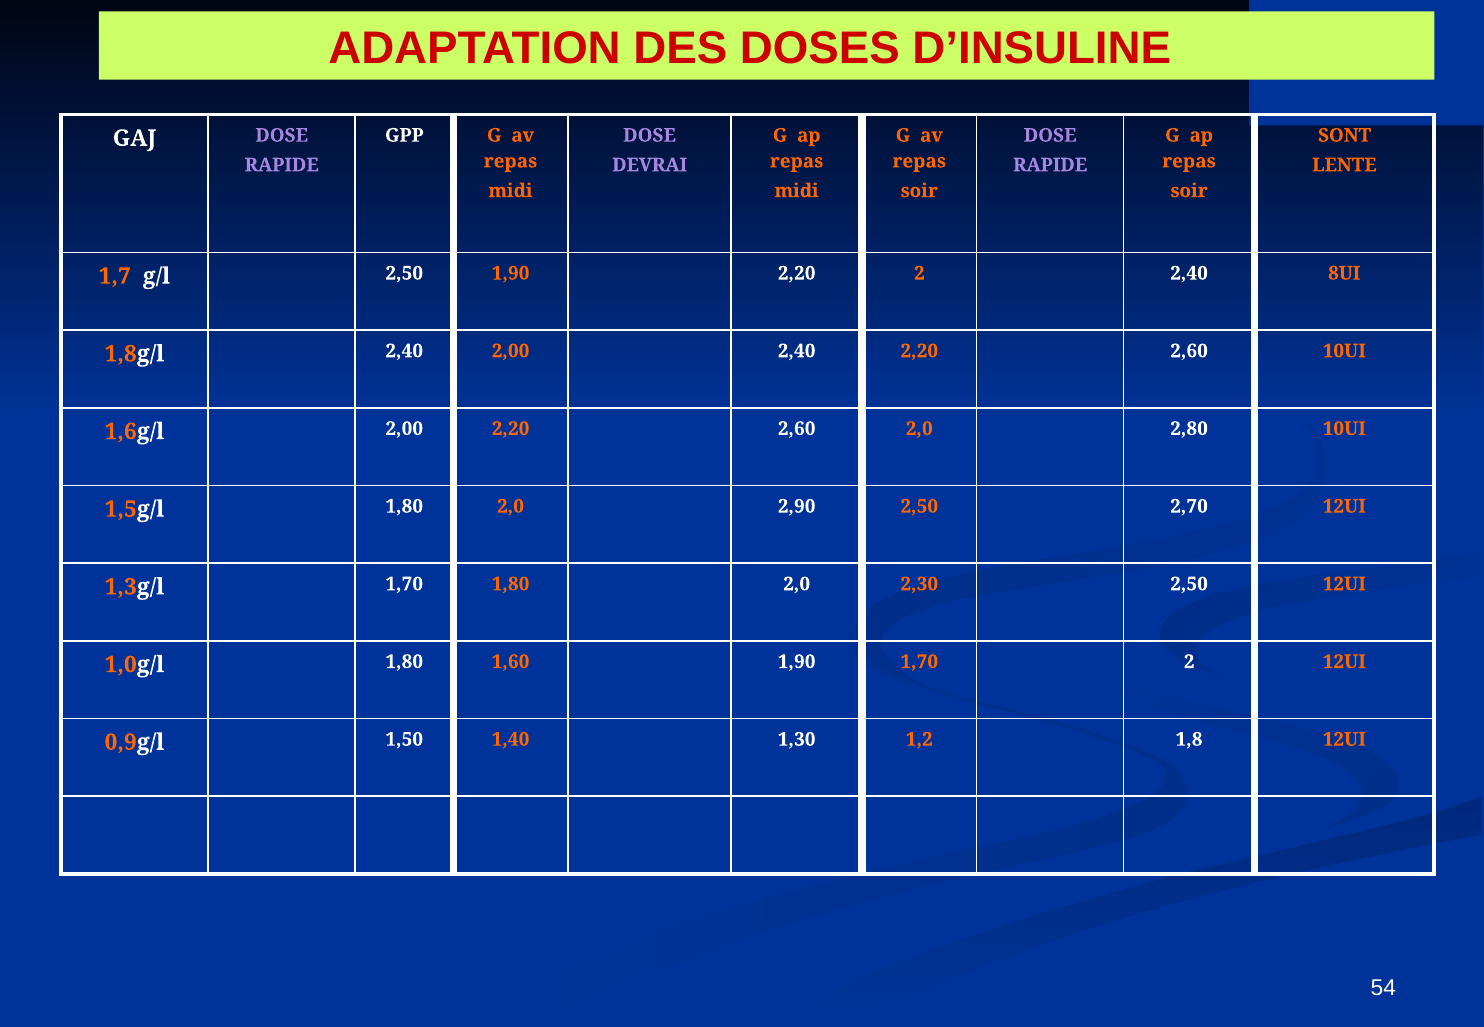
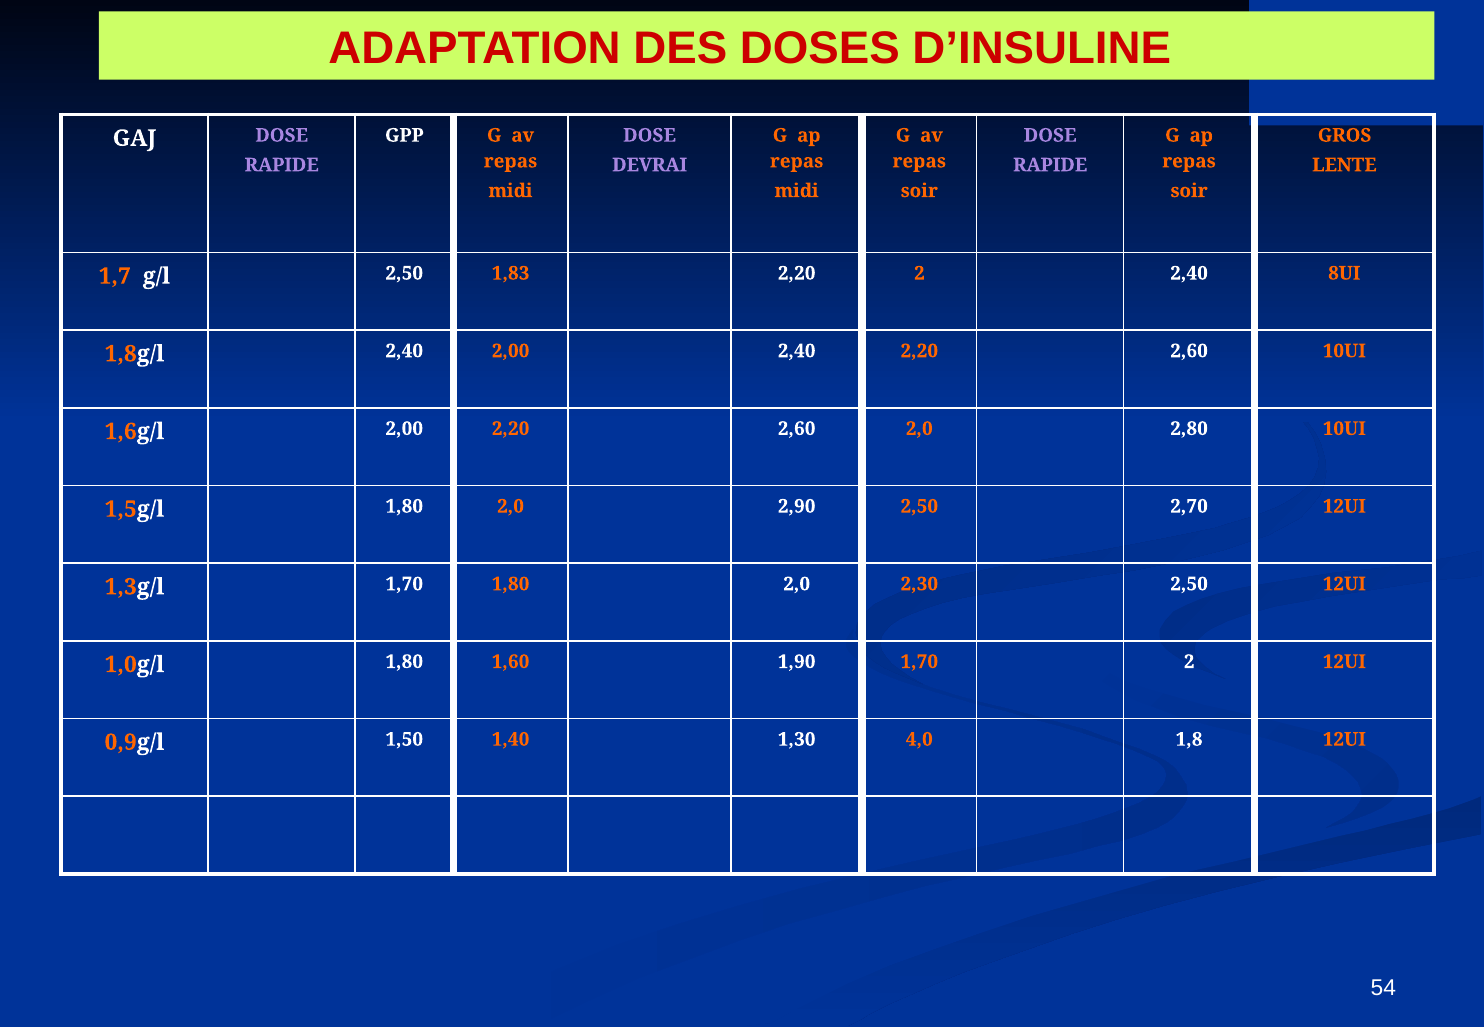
SONT: SONT -> GROS
2,50 1,90: 1,90 -> 1,83
1,2: 1,2 -> 4,0
